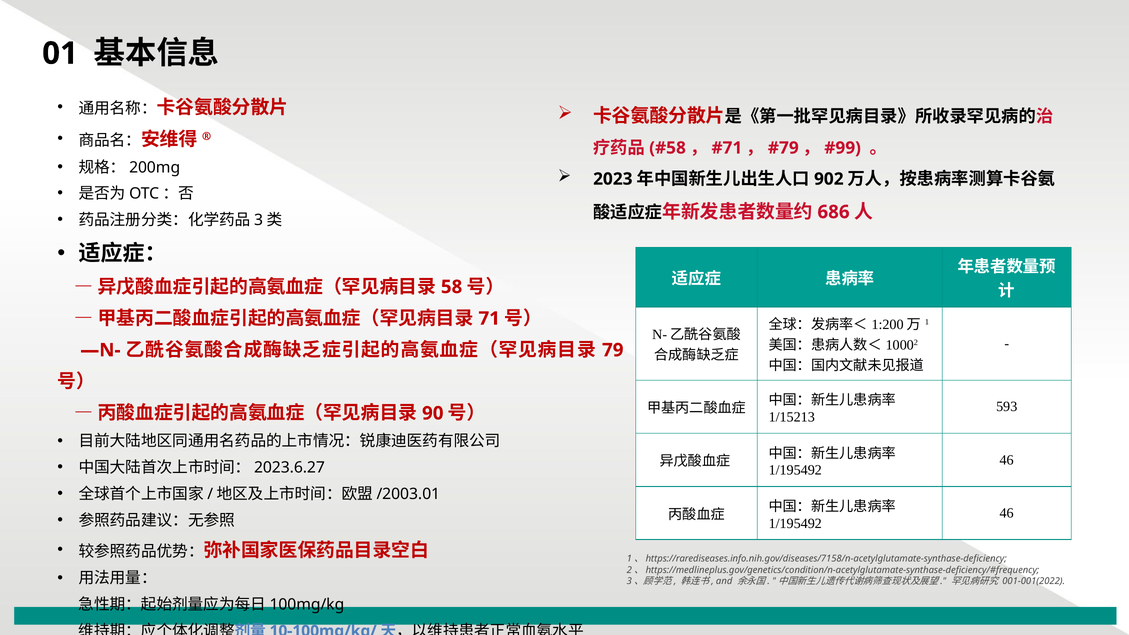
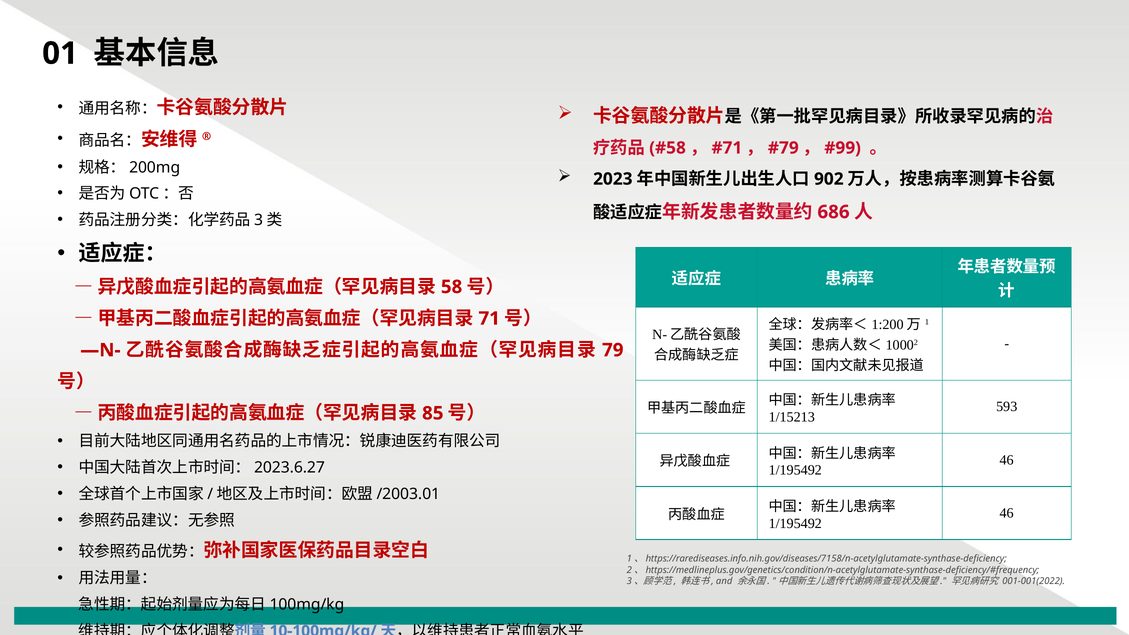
90: 90 -> 85
